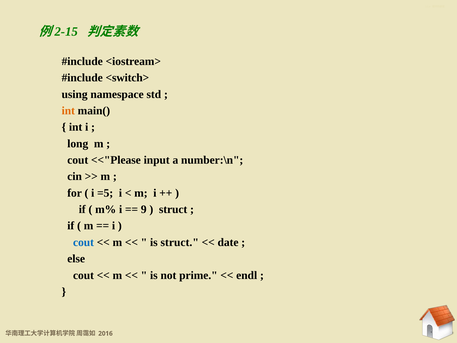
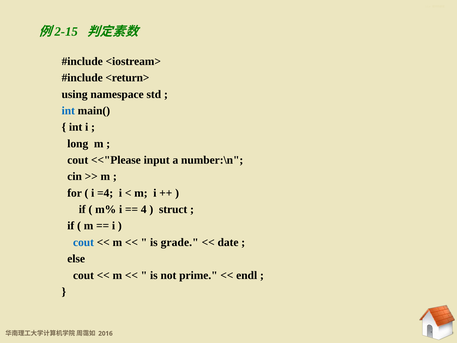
<switch>: <switch> -> <return>
int at (68, 111) colour: orange -> blue
=5: =5 -> =4
9: 9 -> 4
is struct: struct -> grade
